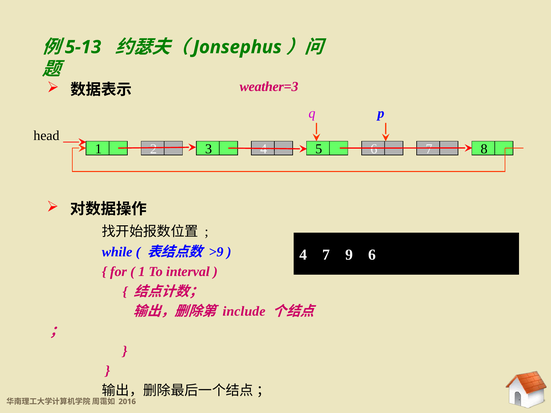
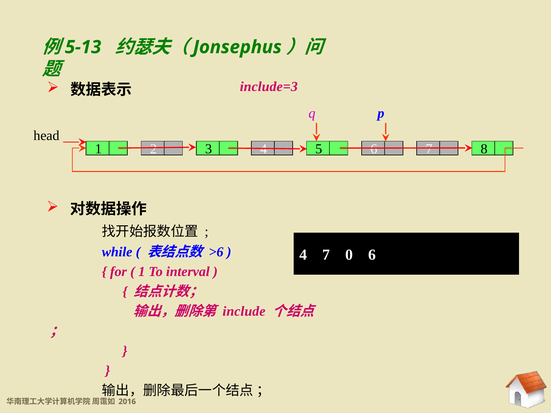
weather=3: weather=3 -> include=3
>9: >9 -> >6
9: 9 -> 0
